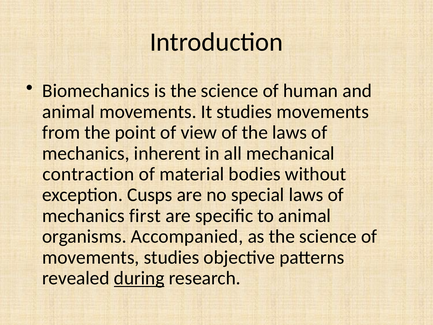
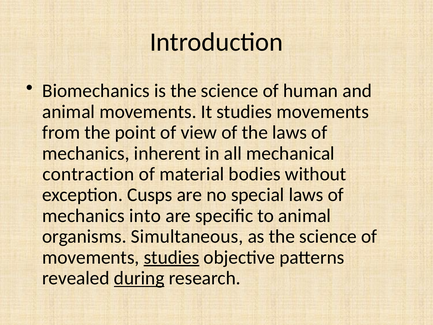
first: first -> into
Accompanied: Accompanied -> Simultaneous
studies at (172, 257) underline: none -> present
